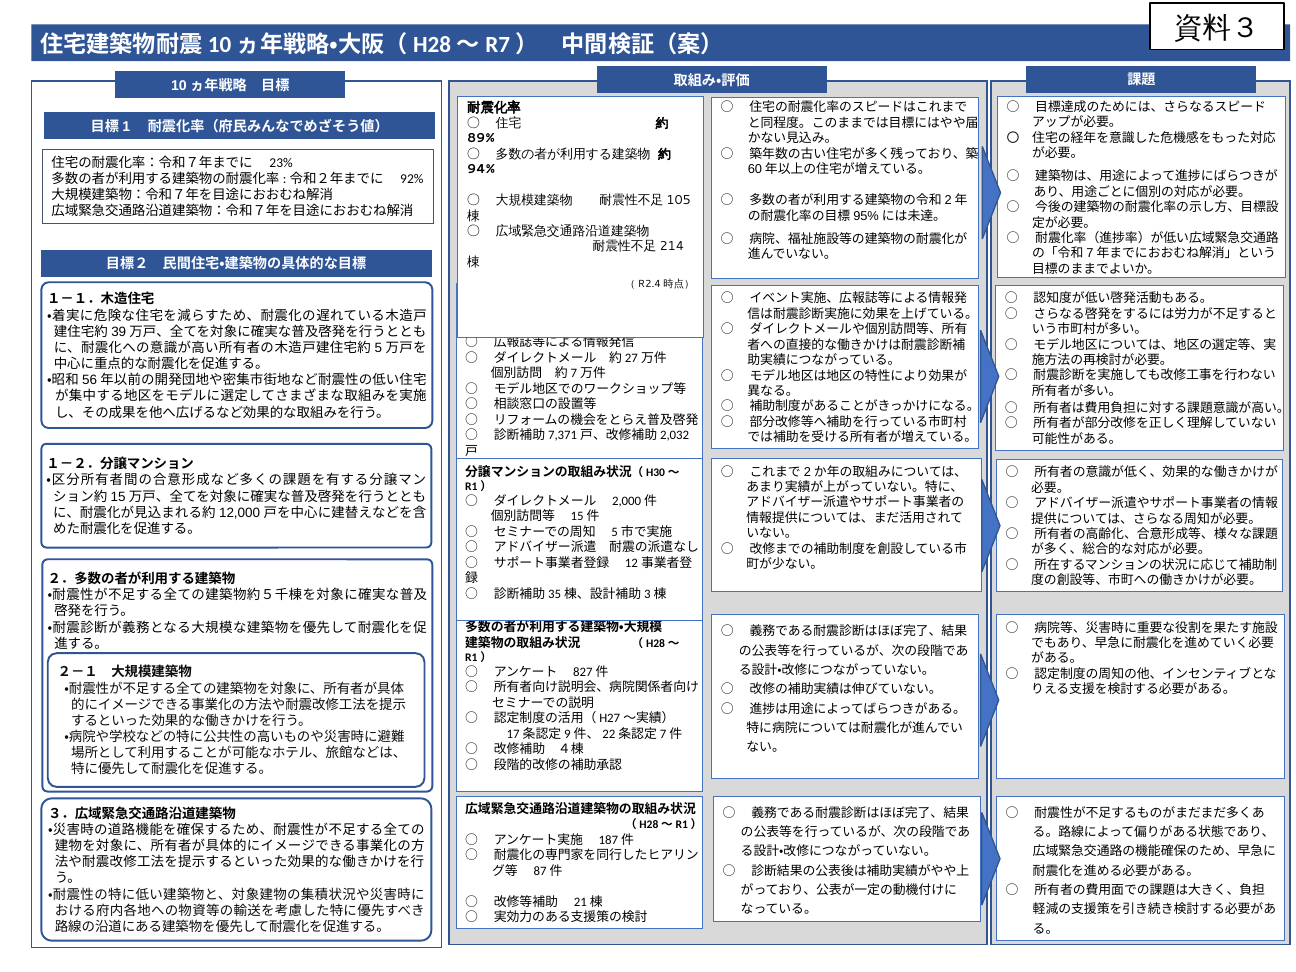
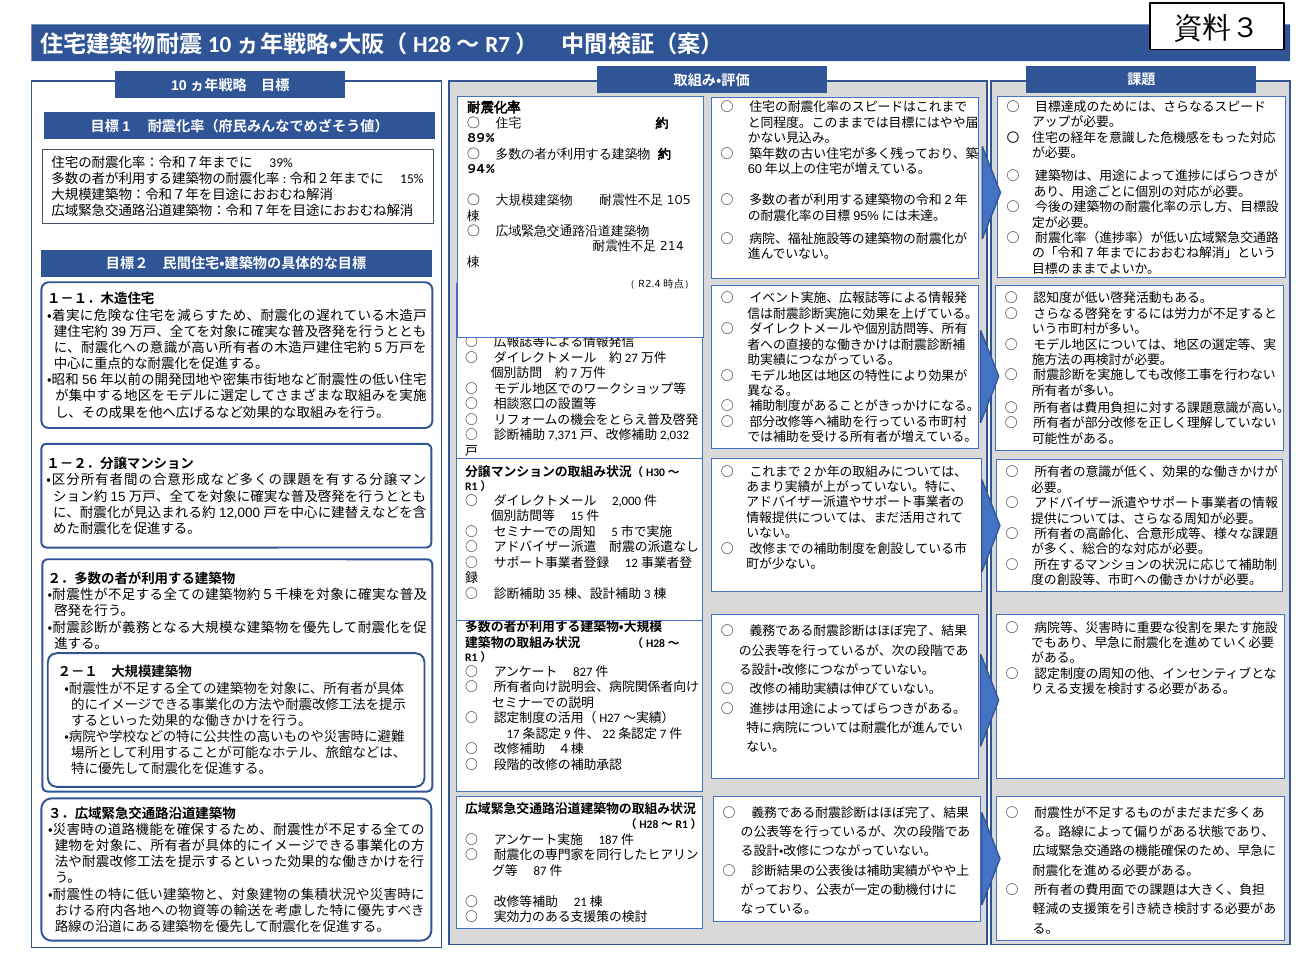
23%: 23% -> 39%
92%: 92% -> 15%
